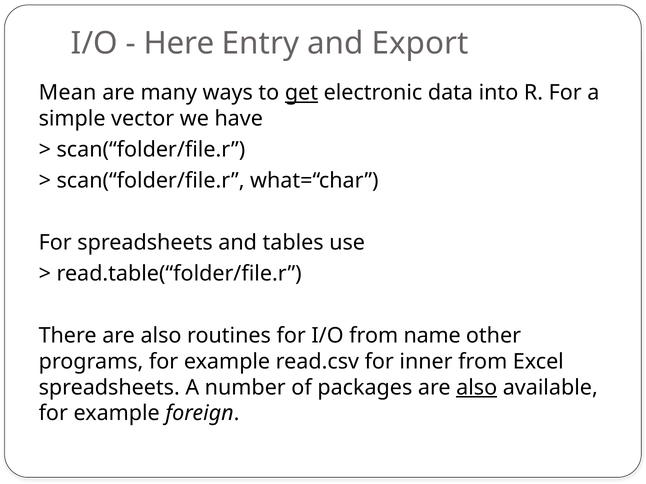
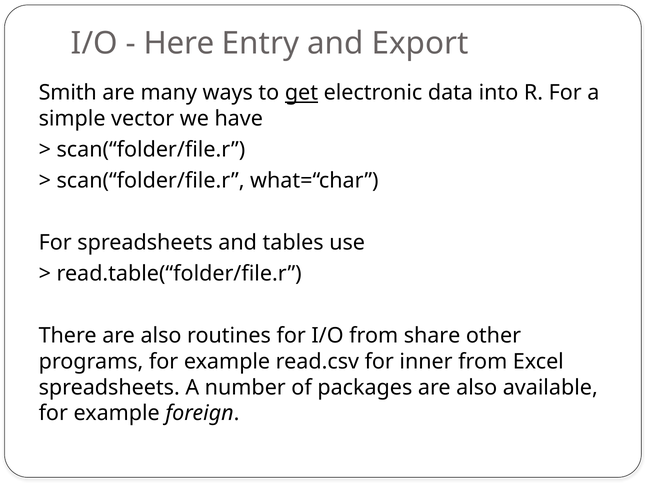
Mean: Mean -> Smith
name: name -> share
also at (477, 388) underline: present -> none
